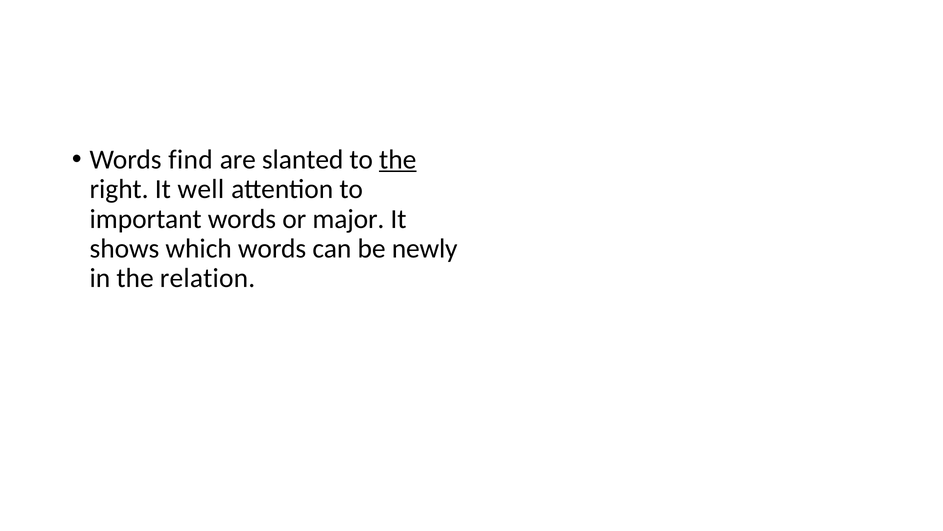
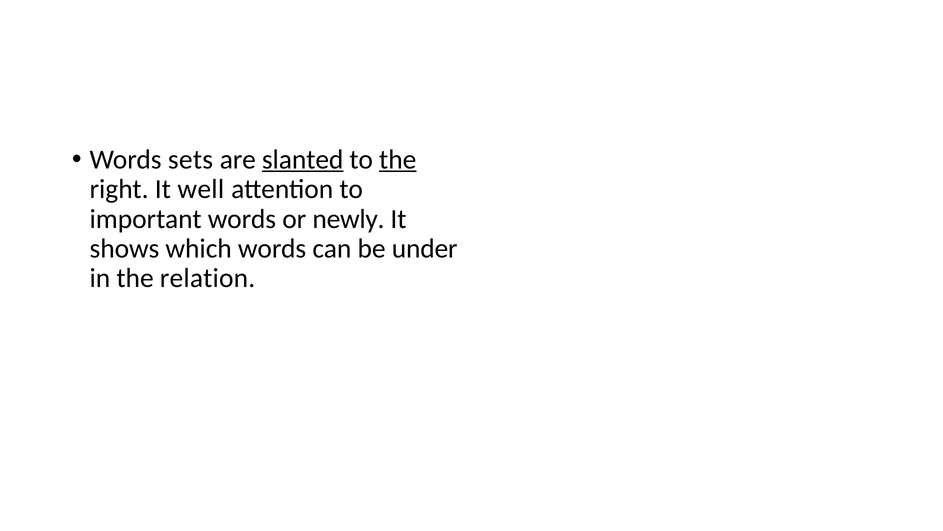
find: find -> sets
slanted underline: none -> present
major: major -> newly
newly: newly -> under
